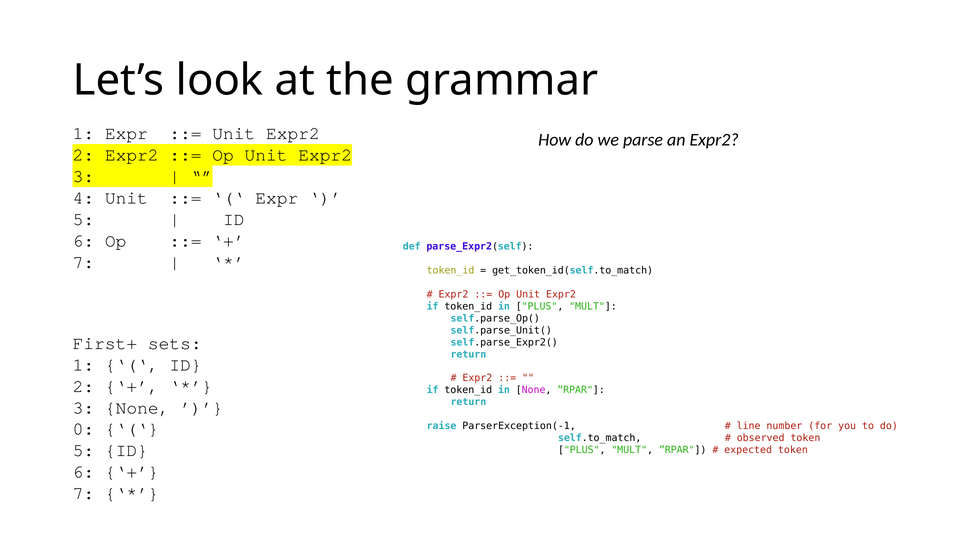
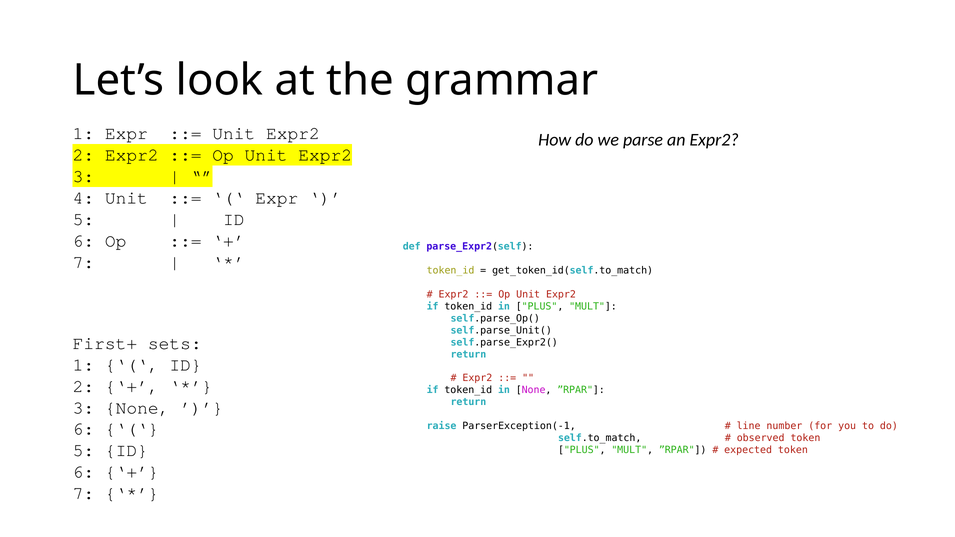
0 at (83, 429): 0 -> 6
